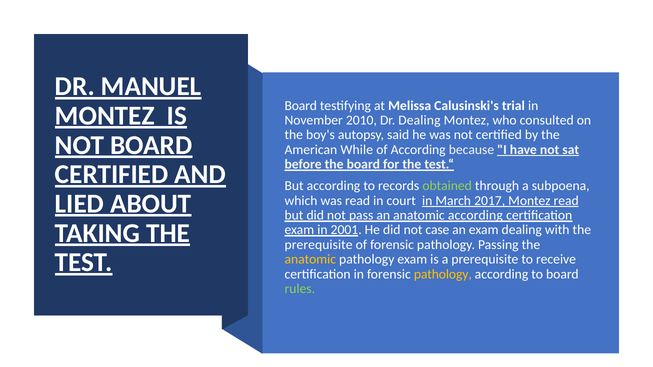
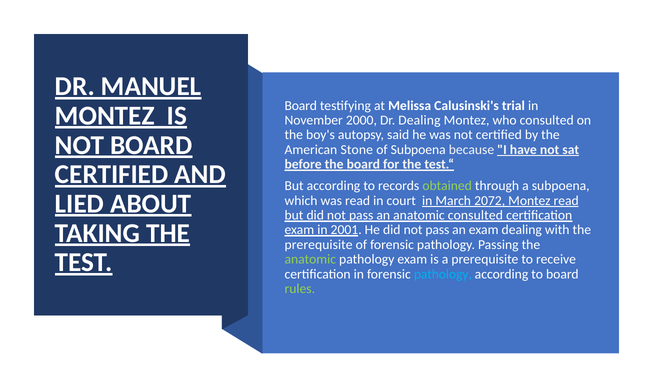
2010: 2010 -> 2000
While: While -> Stone
of According: According -> Subpoena
2017: 2017 -> 2072
anatomic according: according -> consulted
He did not case: case -> pass
anatomic at (310, 260) colour: yellow -> light green
pathology at (443, 274) colour: yellow -> light blue
